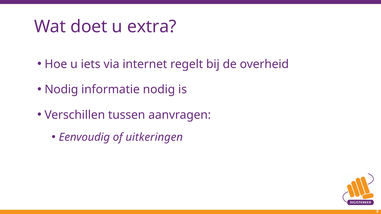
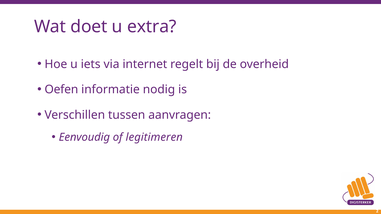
Nodig at (61, 90): Nodig -> Oefen
uitkeringen: uitkeringen -> legitimeren
